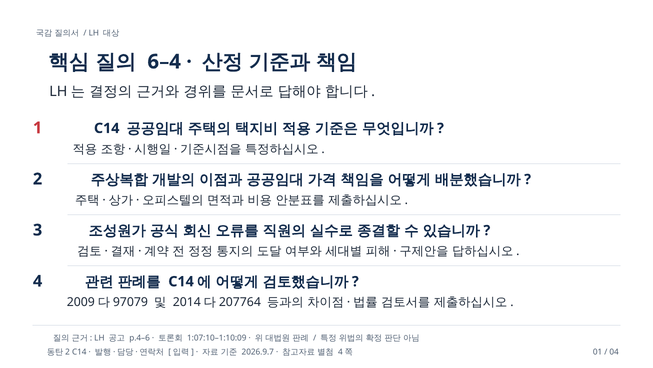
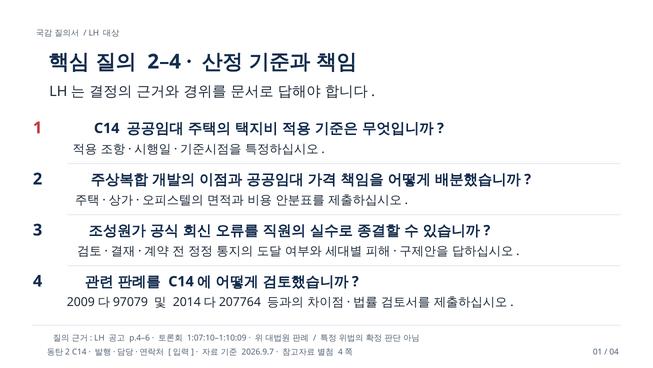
6–4: 6–4 -> 2–4
